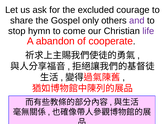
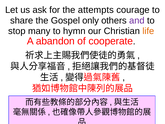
excluded: excluded -> attempts
hymn: hymn -> many
come: come -> hymn
life colour: purple -> orange
